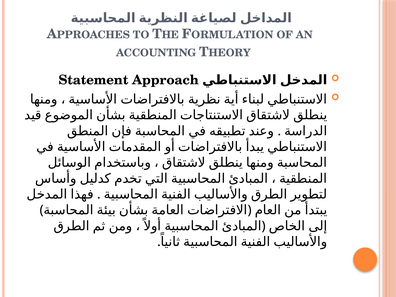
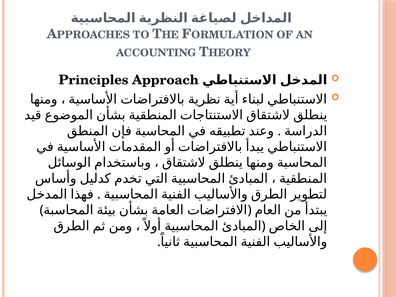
Statement: Statement -> Principles
